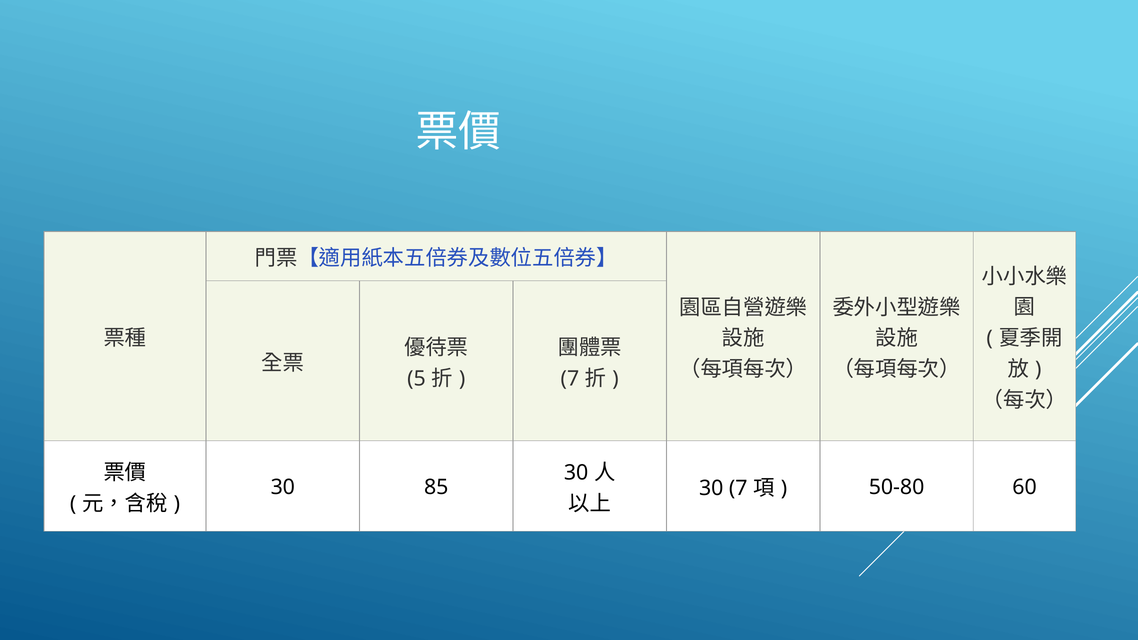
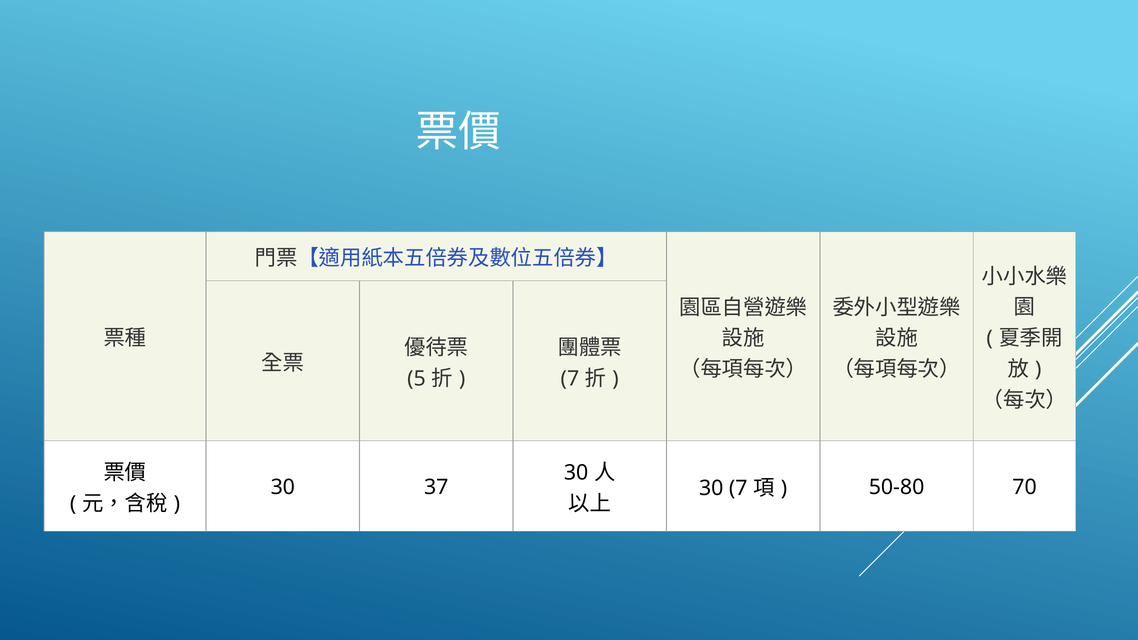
85: 85 -> 37
60: 60 -> 70
